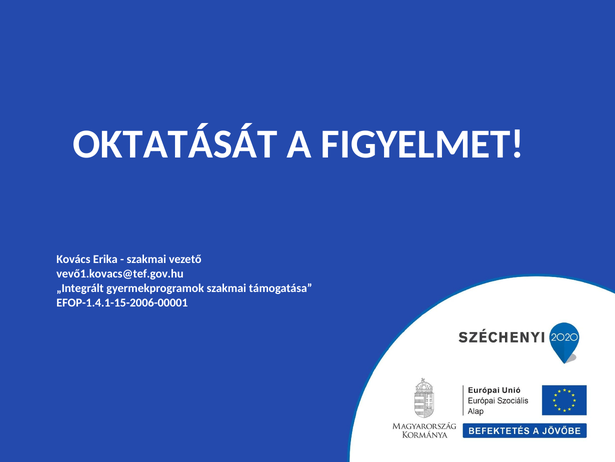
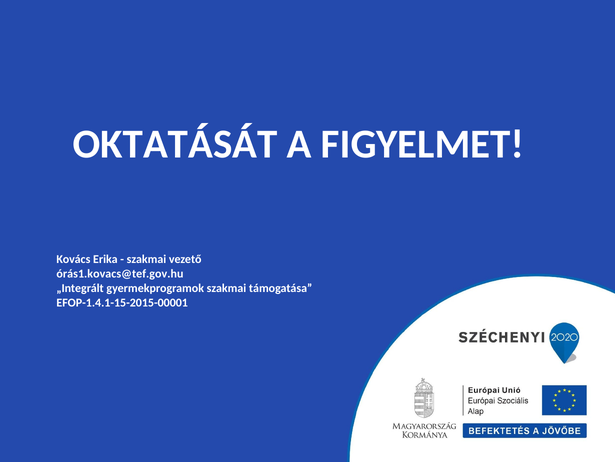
vevő1.kovacs@tef.gov.hu: vevő1.kovacs@tef.gov.hu -> órás1.kovacs@tef.gov.hu
EFOP-1.4.1-15-2006-00001: EFOP-1.4.1-15-2006-00001 -> EFOP-1.4.1-15-2015-00001
